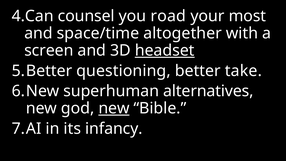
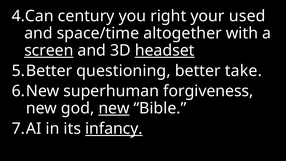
counsel: counsel -> century
road: road -> right
most: most -> used
screen underline: none -> present
alternatives: alternatives -> forgiveness
infancy underline: none -> present
